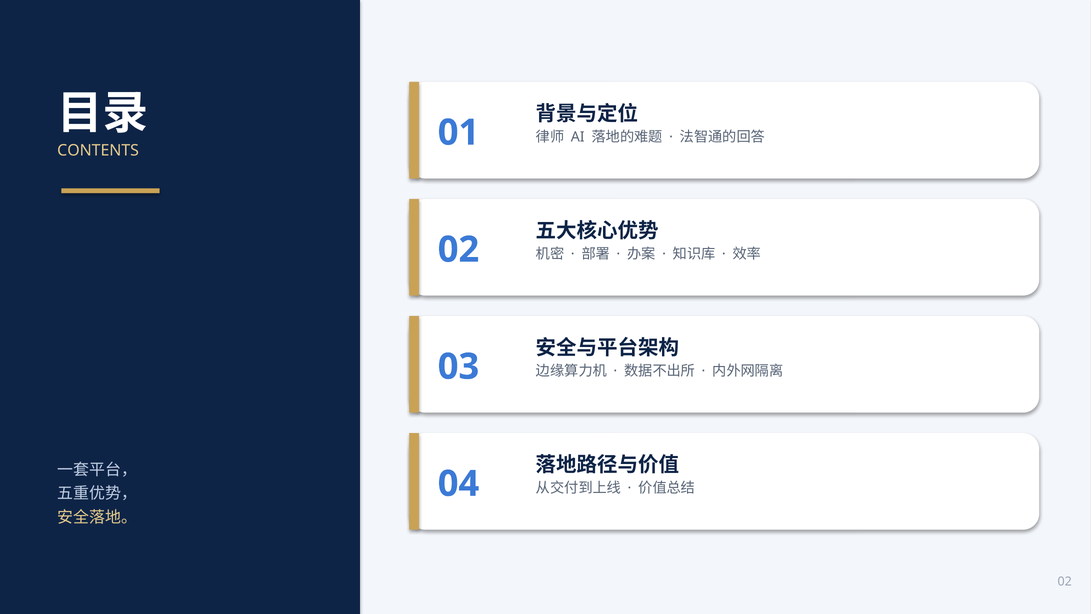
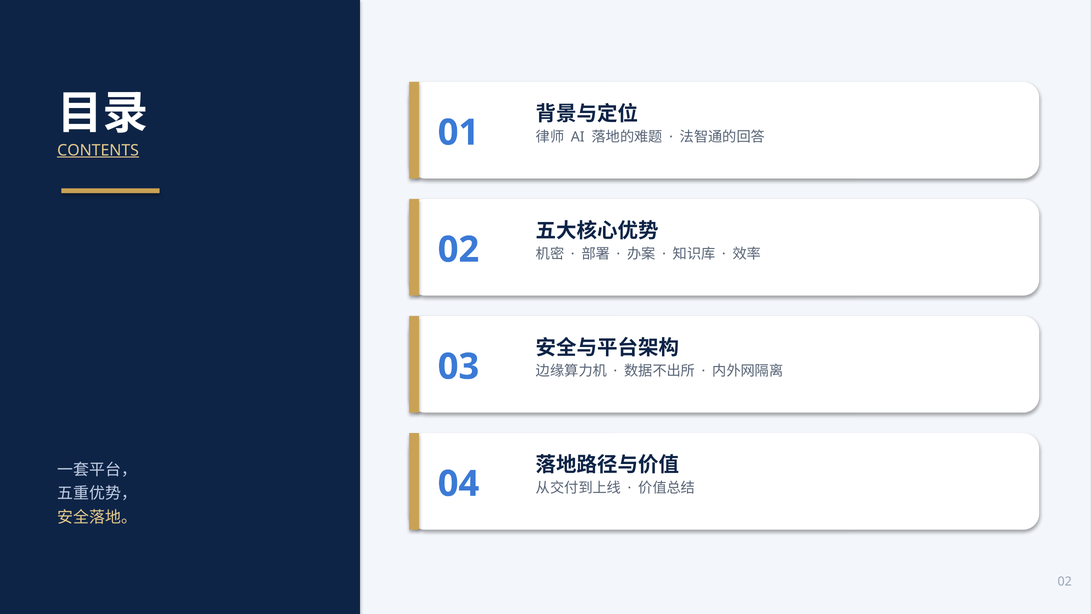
CONTENTS underline: none -> present
